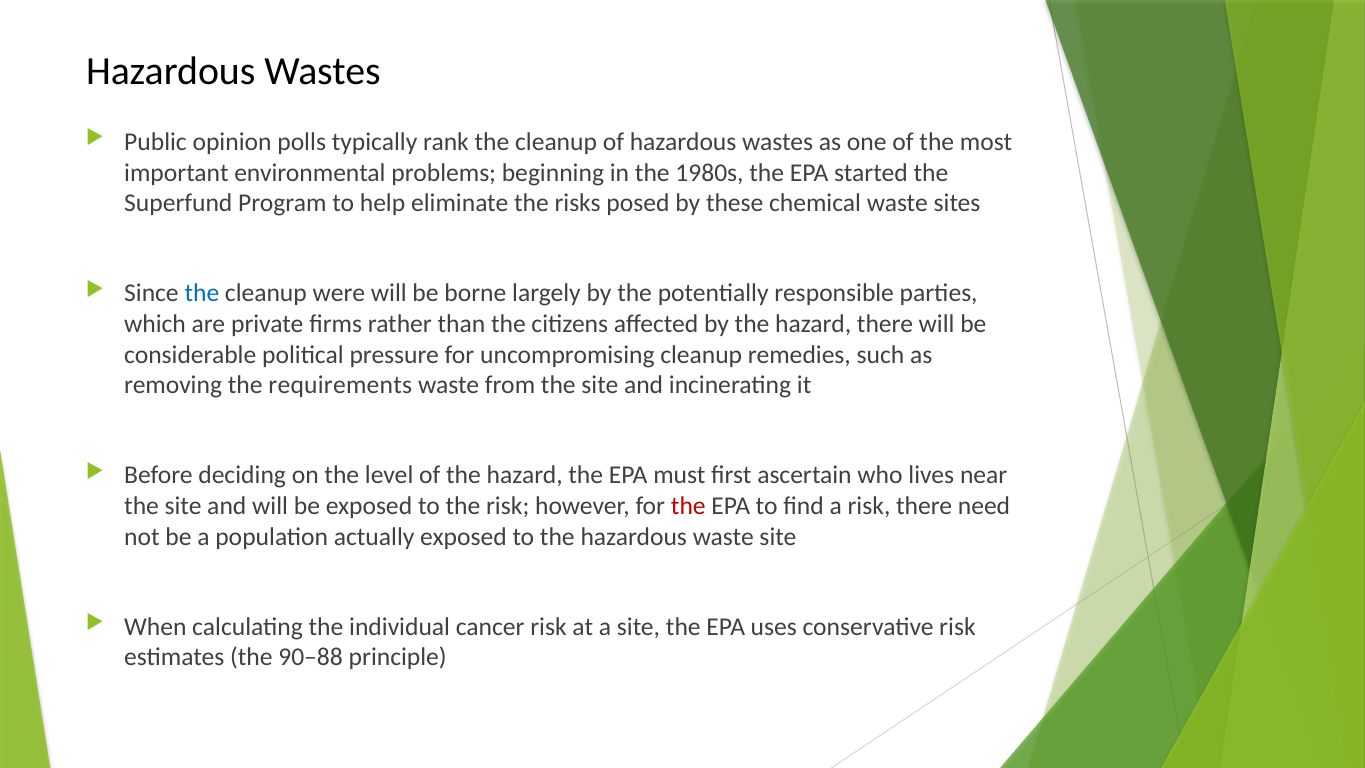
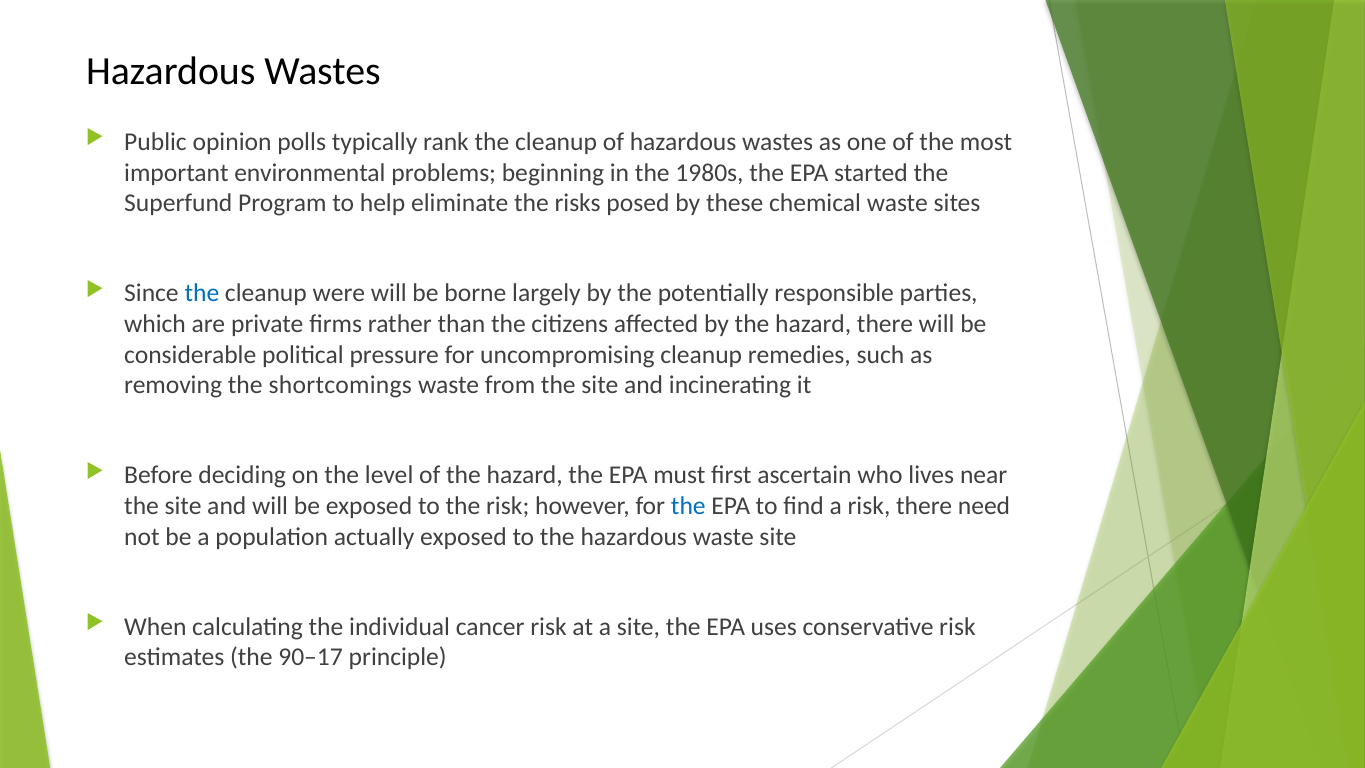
requirements: requirements -> shortcomings
the at (688, 506) colour: red -> blue
90–88: 90–88 -> 90–17
